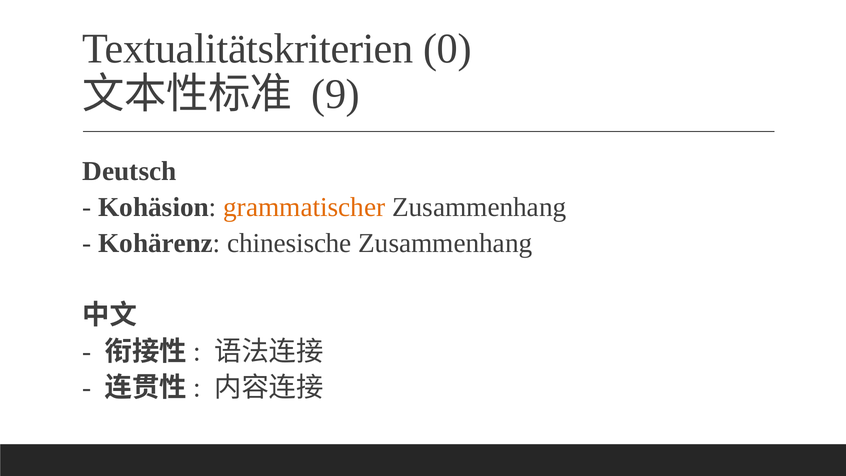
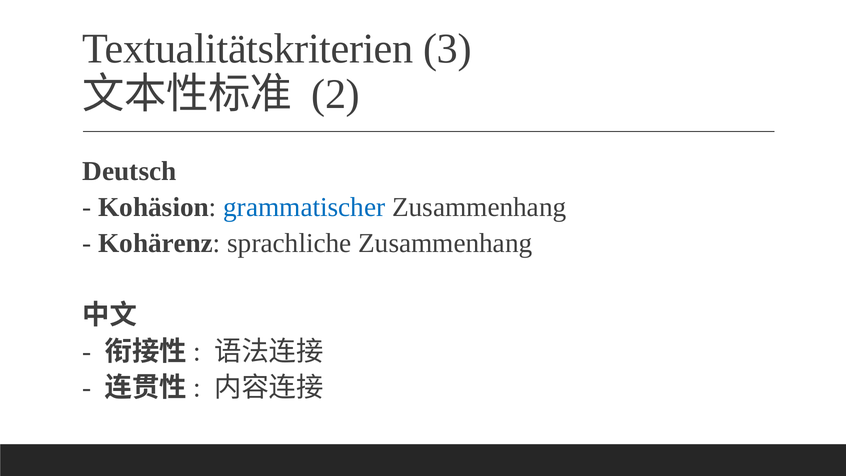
0: 0 -> 3
9: 9 -> 2
grammatischer colour: orange -> blue
chinesische: chinesische -> sprachliche
